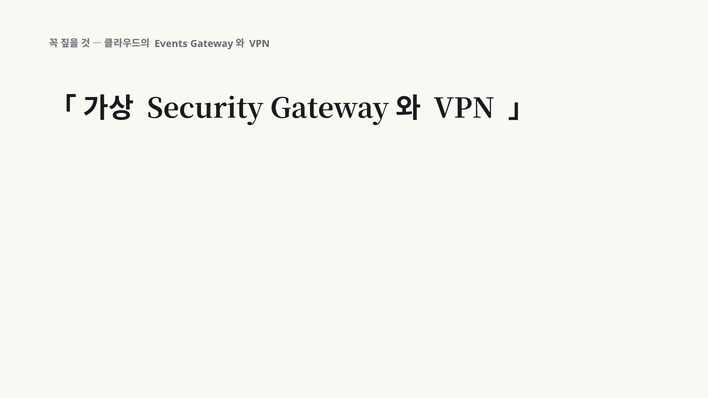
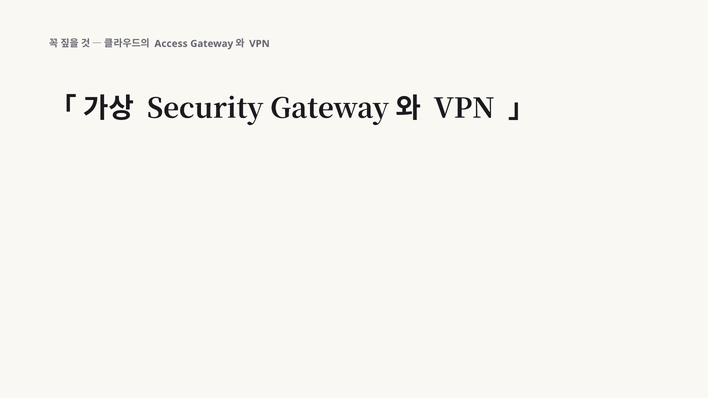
Events: Events -> Access
